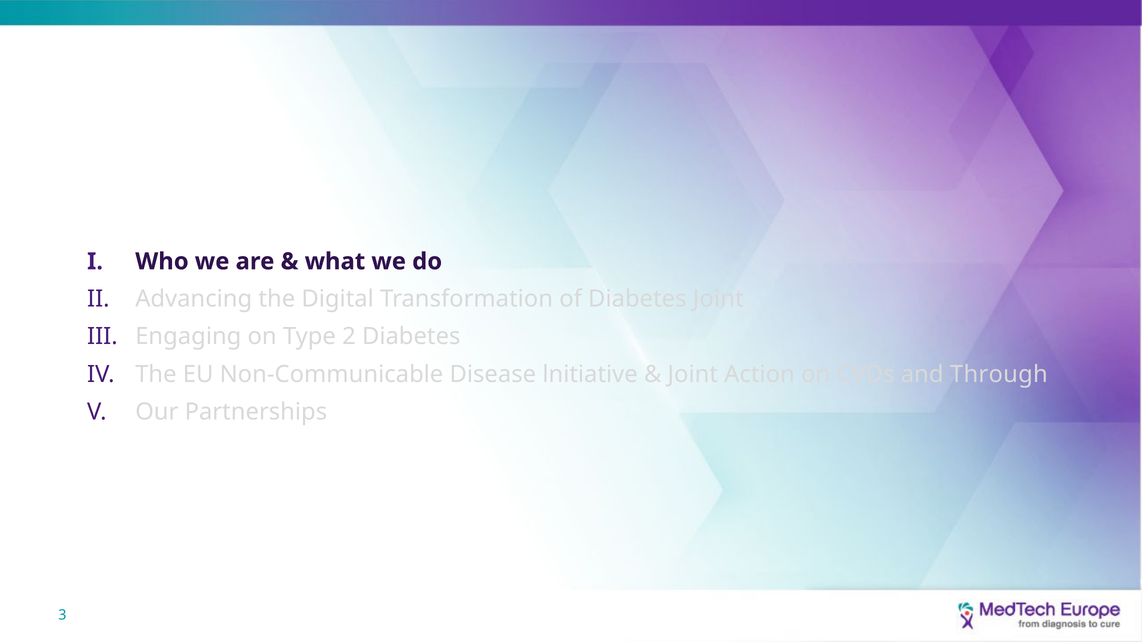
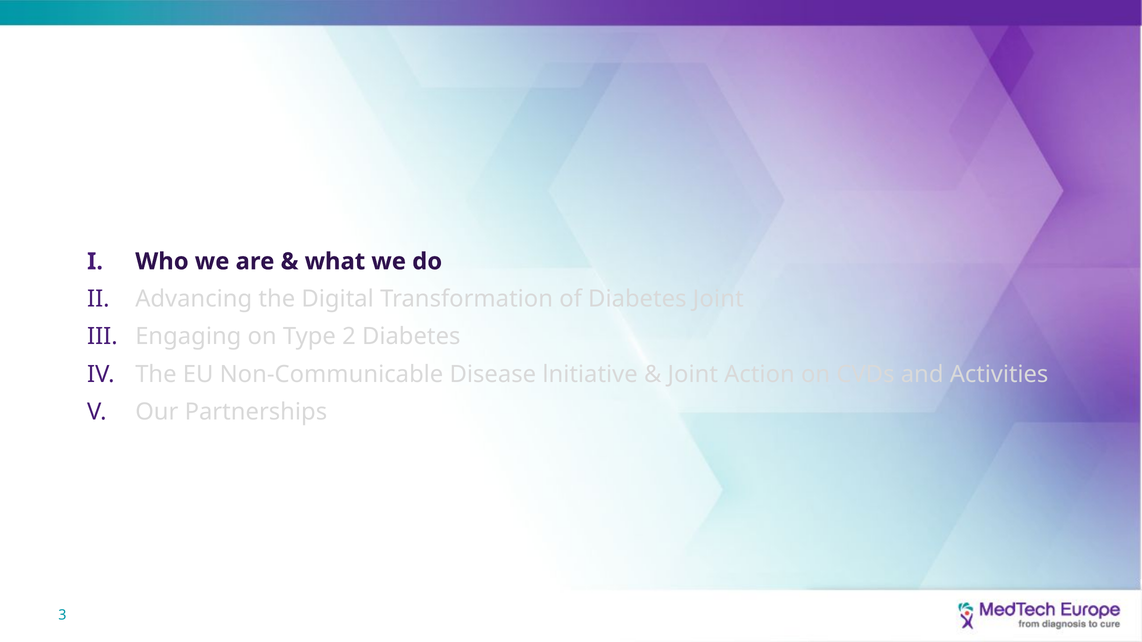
Through: Through -> Activities
